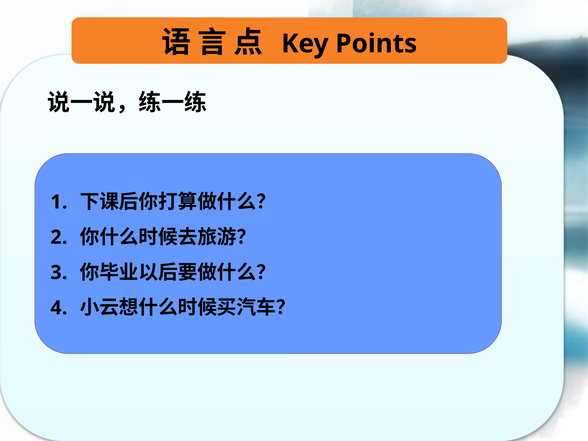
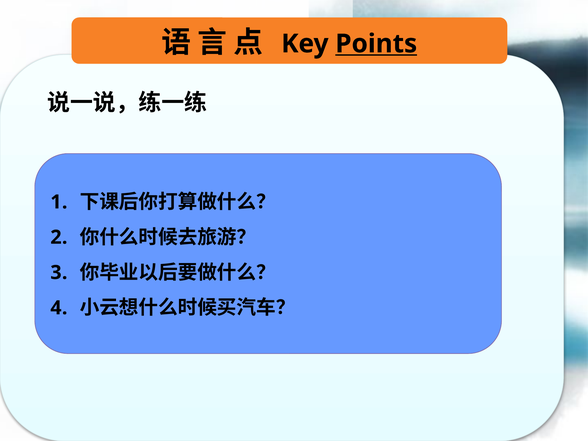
Points underline: none -> present
